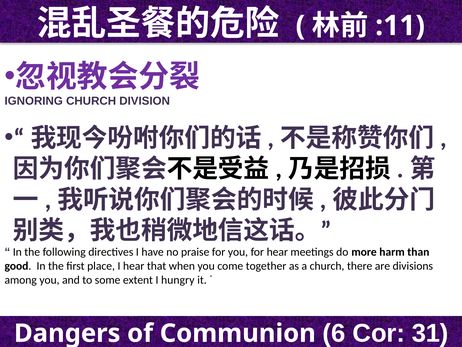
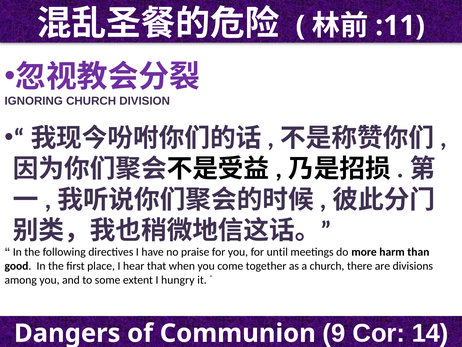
for hear: hear -> until
6: 6 -> 9
31: 31 -> 14
